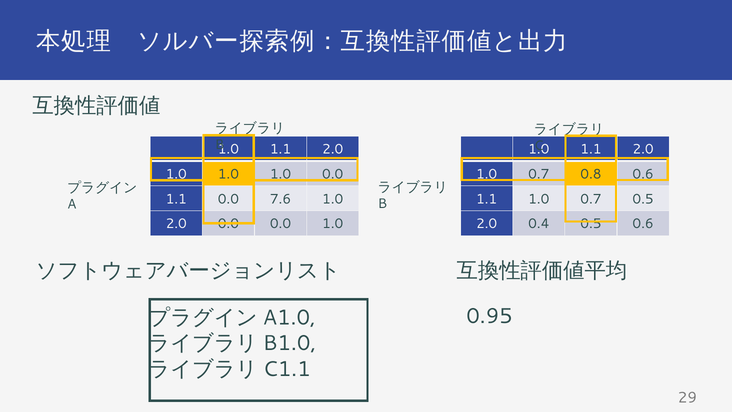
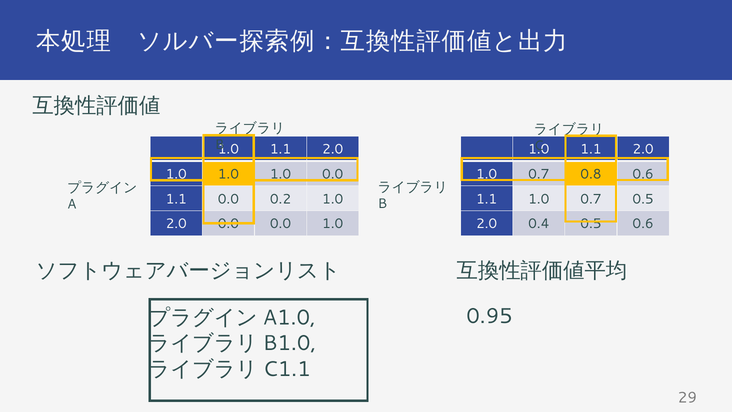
7.6: 7.6 -> 0.2
